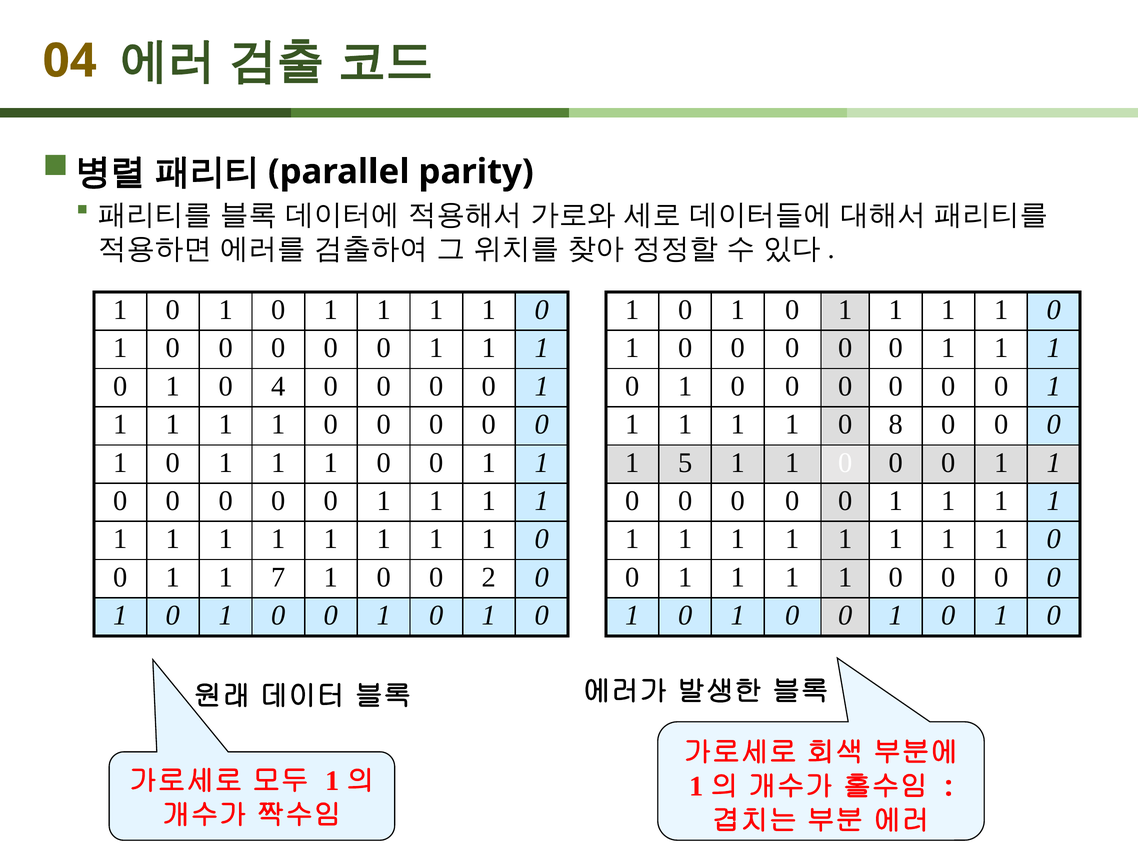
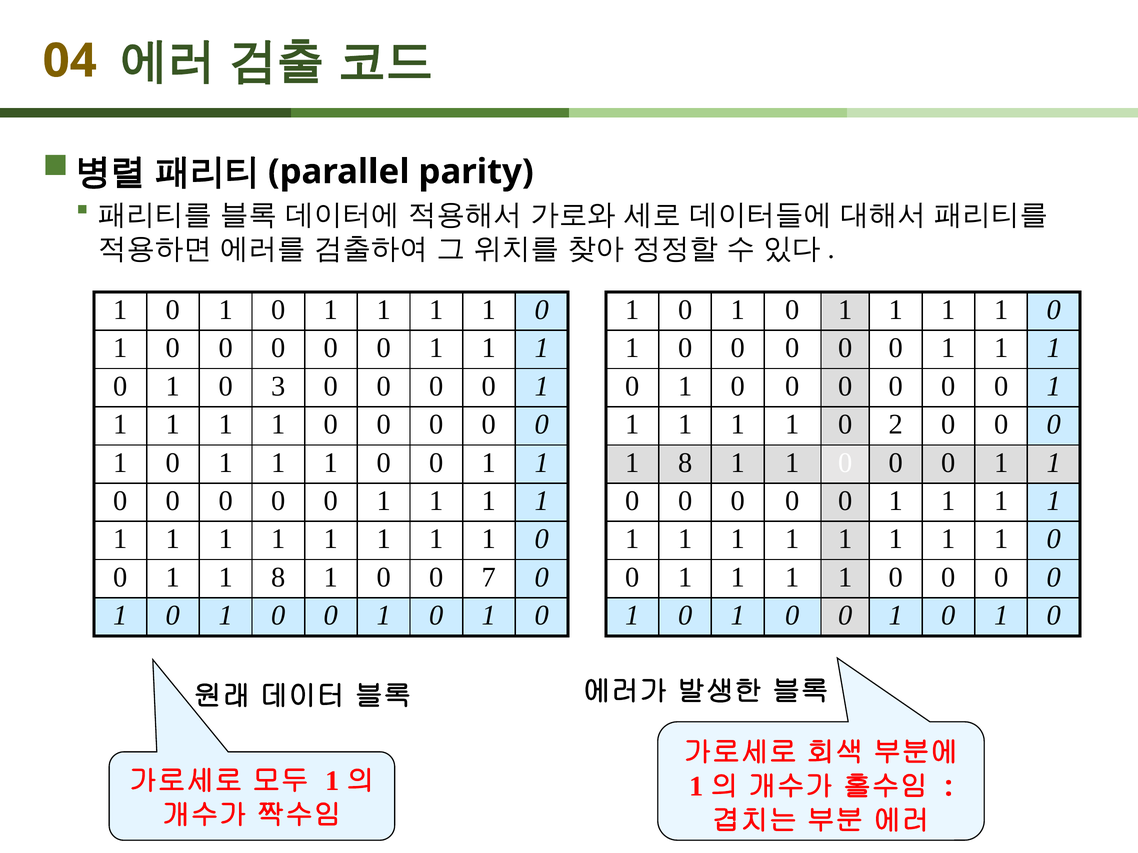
4: 4 -> 3
8: 8 -> 2
5 at (685, 463): 5 -> 8
1 1 7: 7 -> 8
2: 2 -> 7
